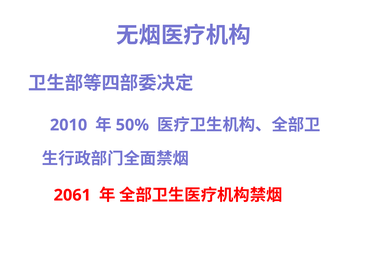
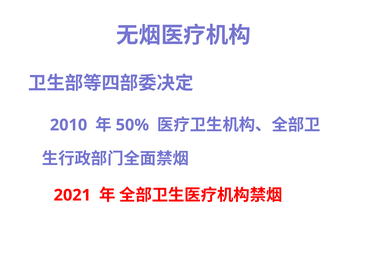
2061: 2061 -> 2021
